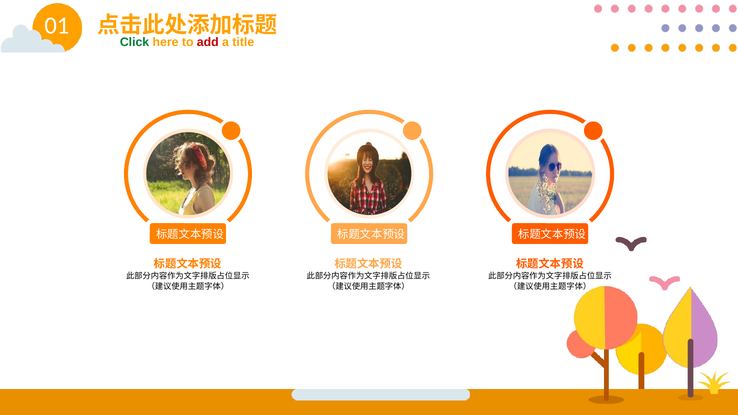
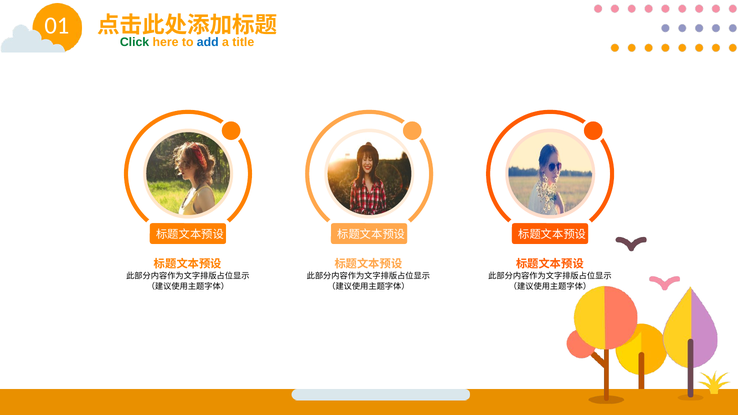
add colour: red -> blue
